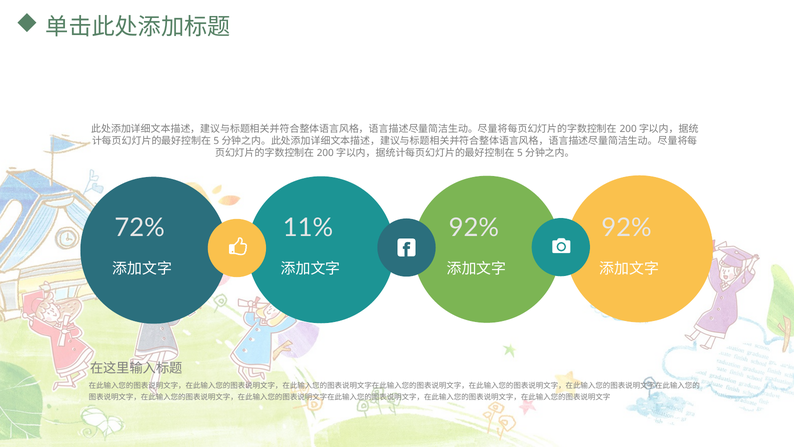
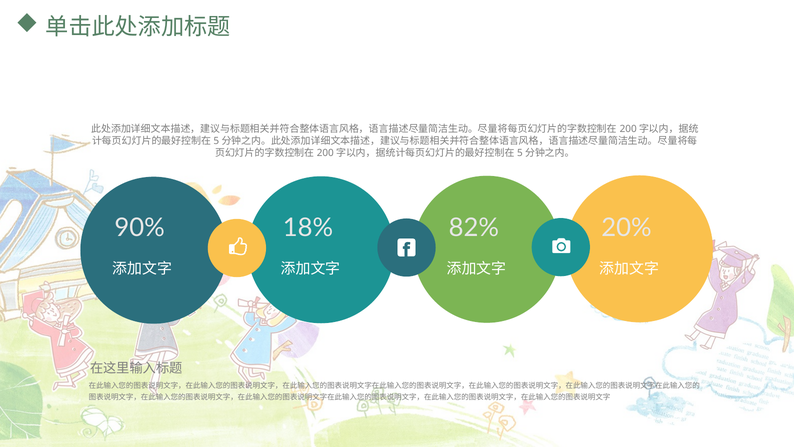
11%: 11% -> 18%
92% at (474, 227): 92% -> 82%
92% at (626, 227): 92% -> 20%
72%: 72% -> 90%
